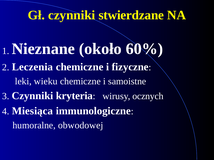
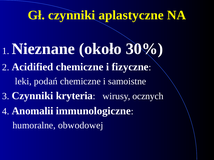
stwierdzane: stwierdzane -> aplastyczne
60%: 60% -> 30%
Leczenia: Leczenia -> Acidified
wieku: wieku -> podań
Miesiąca: Miesiąca -> Anomalii
